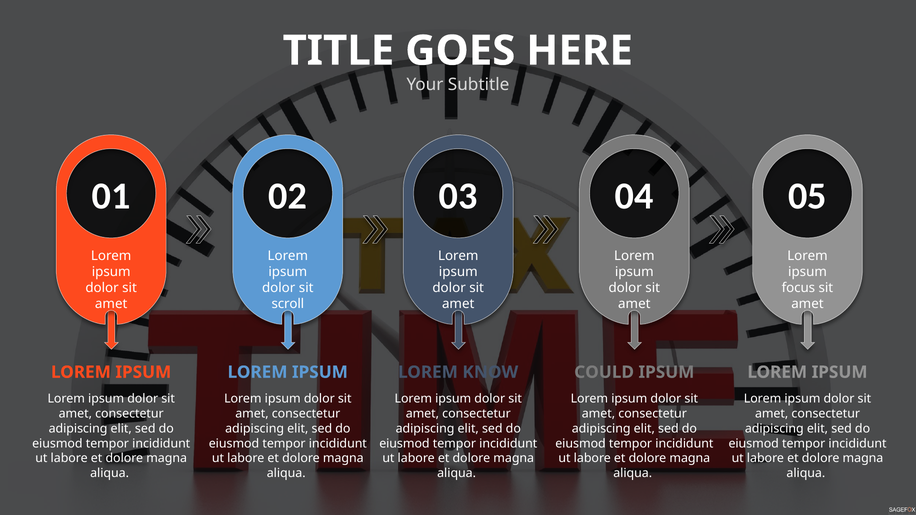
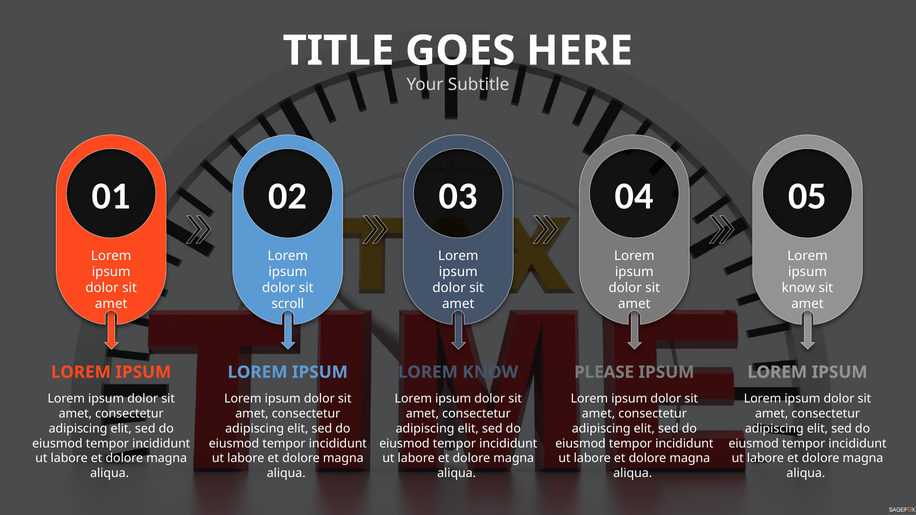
focus at (798, 288): focus -> know
COULD: COULD -> PLEASE
